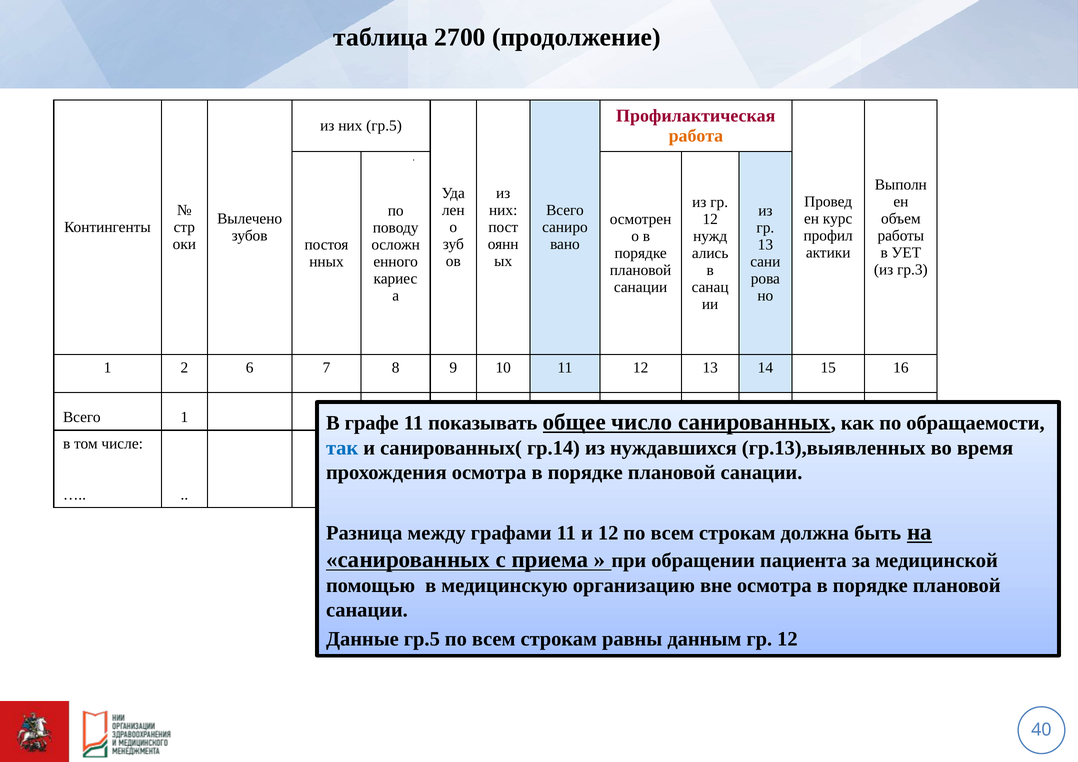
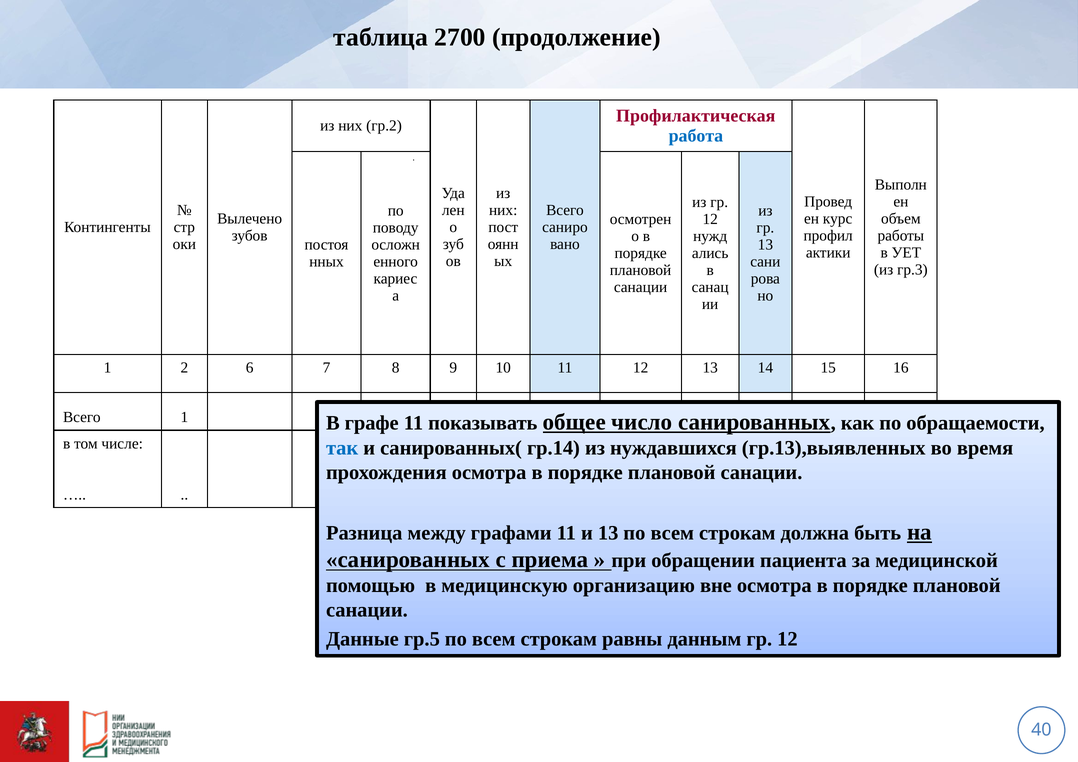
них гр.5: гр.5 -> гр.2
работа colour: orange -> blue
и 12: 12 -> 13
